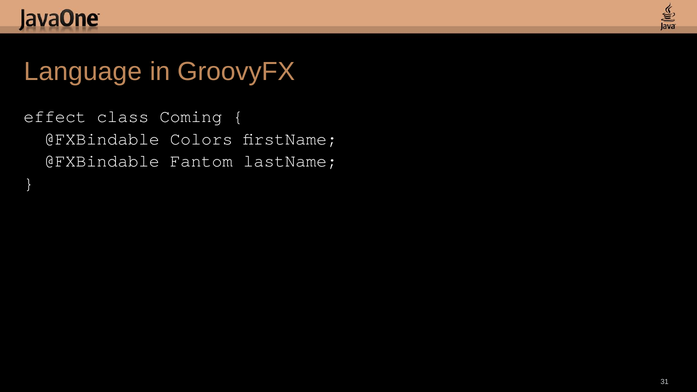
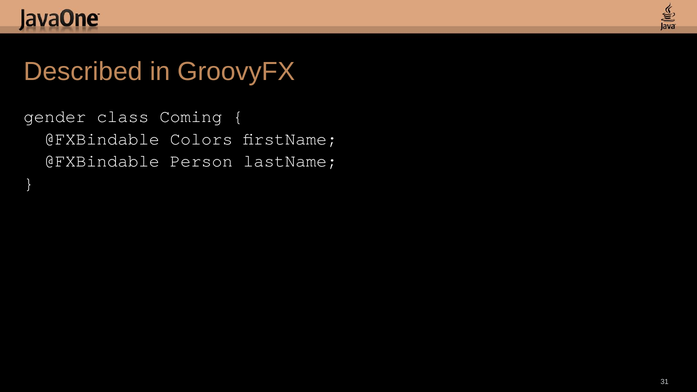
Language: Language -> Described
effect: effect -> gender
Fantom: Fantom -> Person
